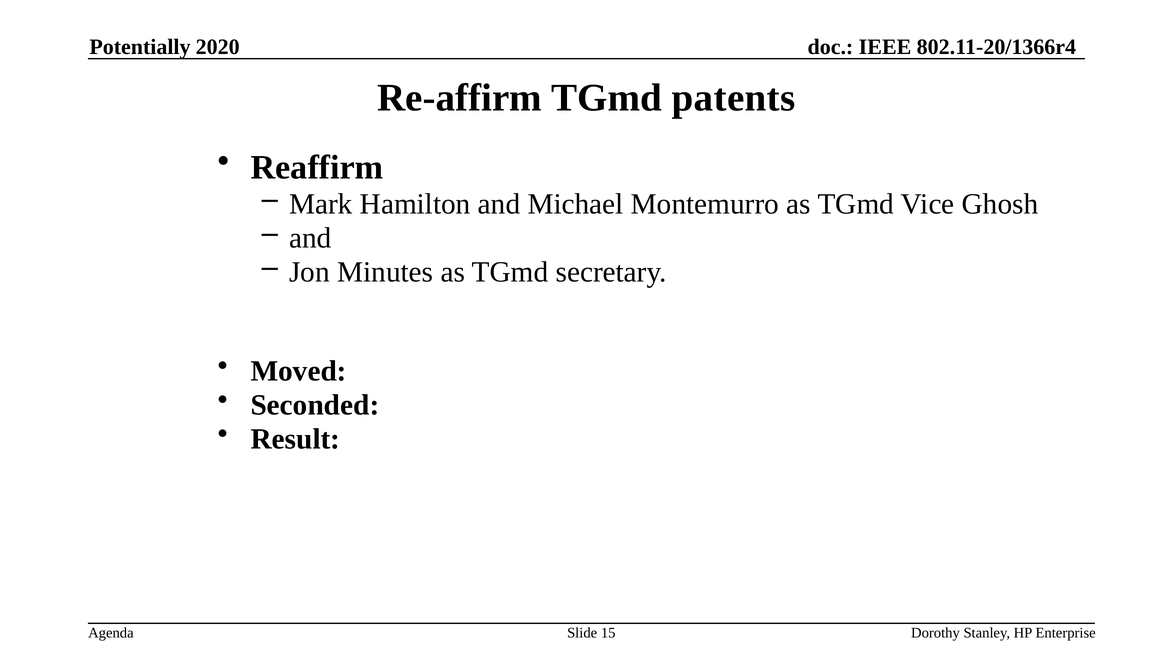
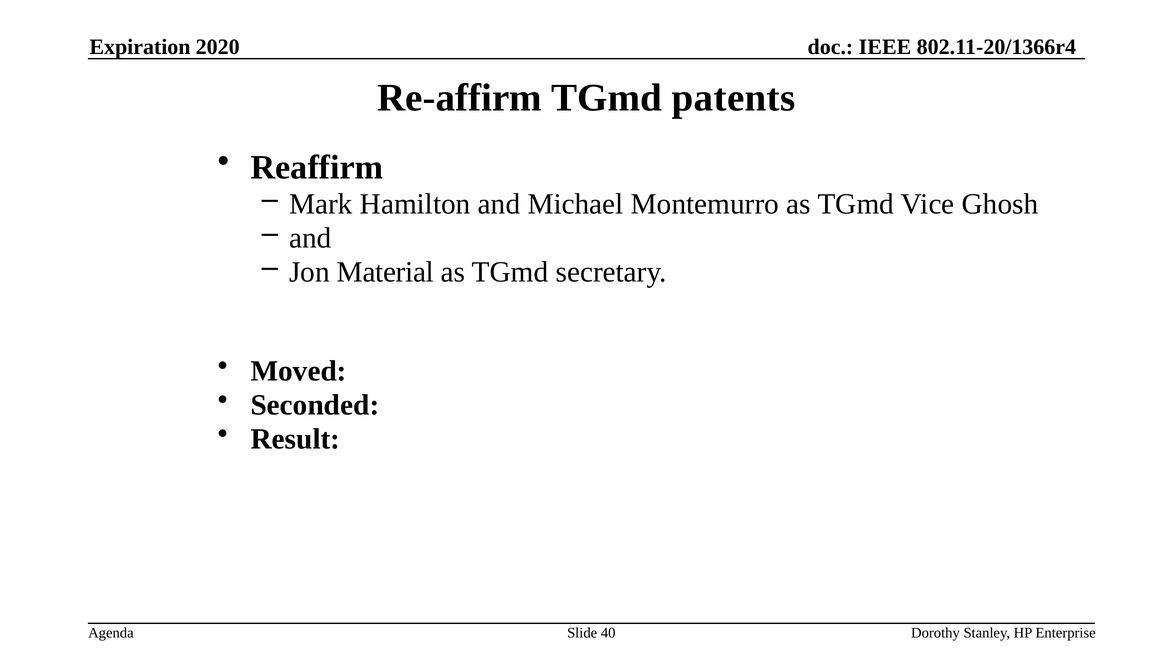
Potentially: Potentially -> Expiration
Minutes: Minutes -> Material
15: 15 -> 40
